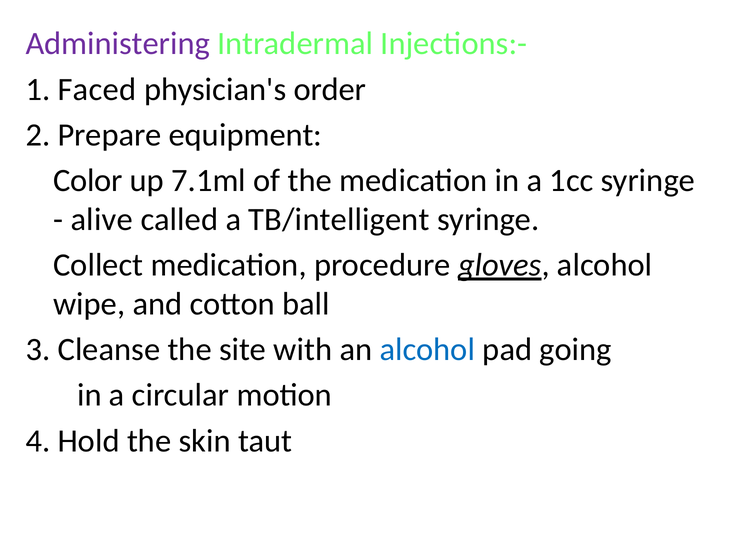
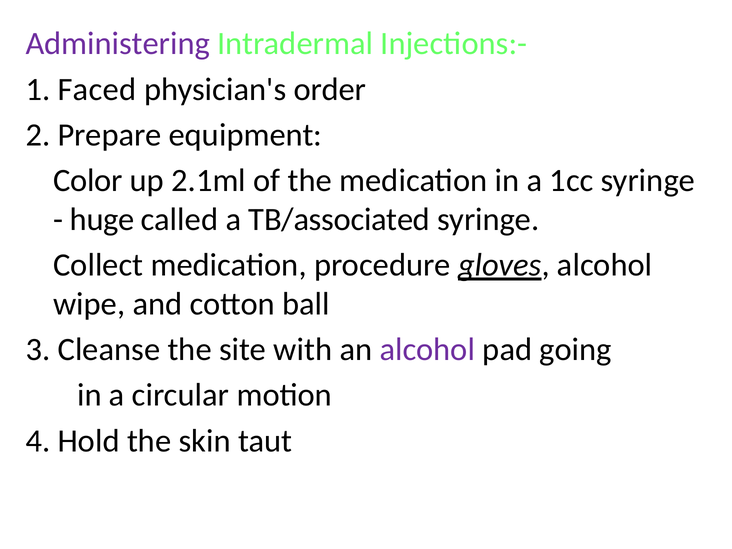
7.1ml: 7.1ml -> 2.1ml
alive: alive -> huge
TB/intelligent: TB/intelligent -> TB/associated
alcohol at (427, 350) colour: blue -> purple
